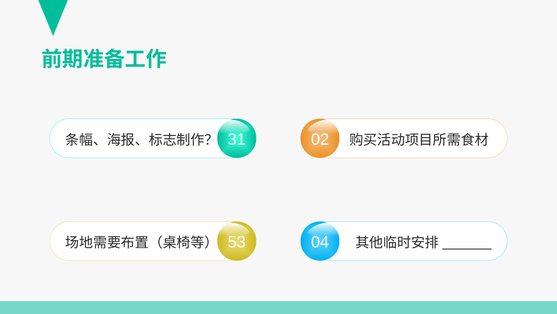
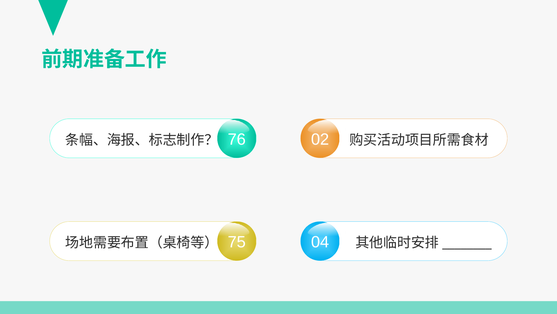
31: 31 -> 76
53: 53 -> 75
